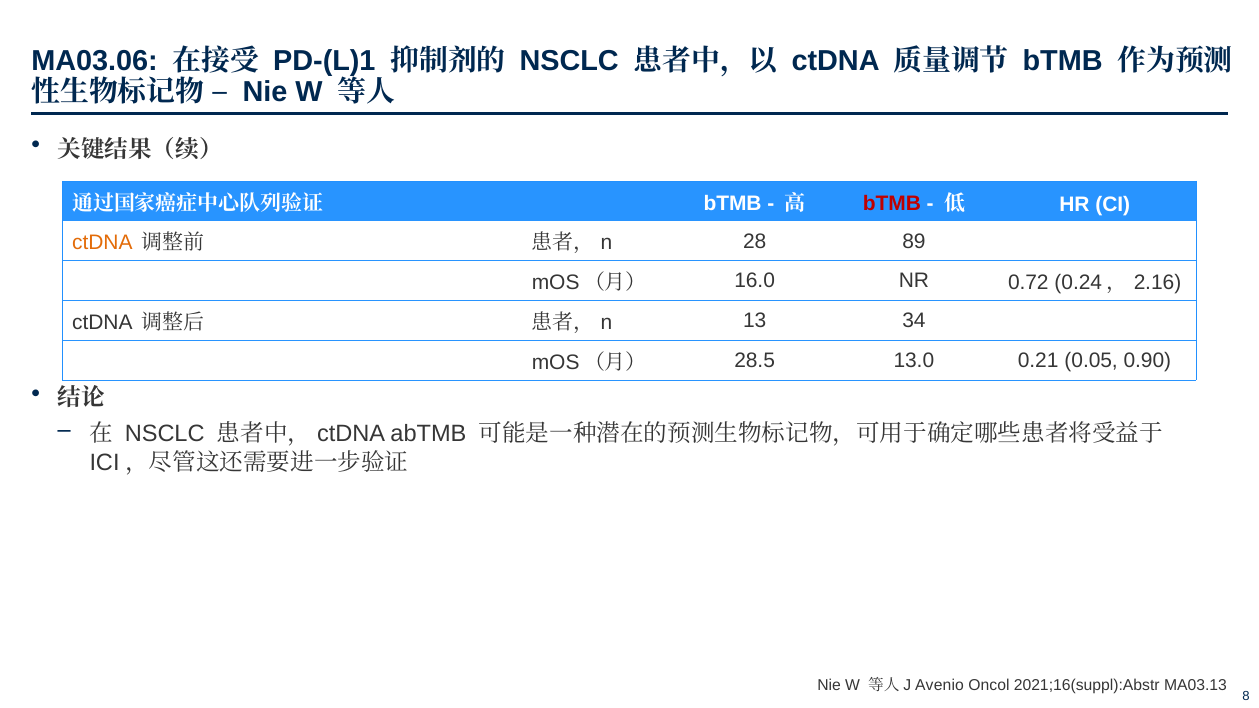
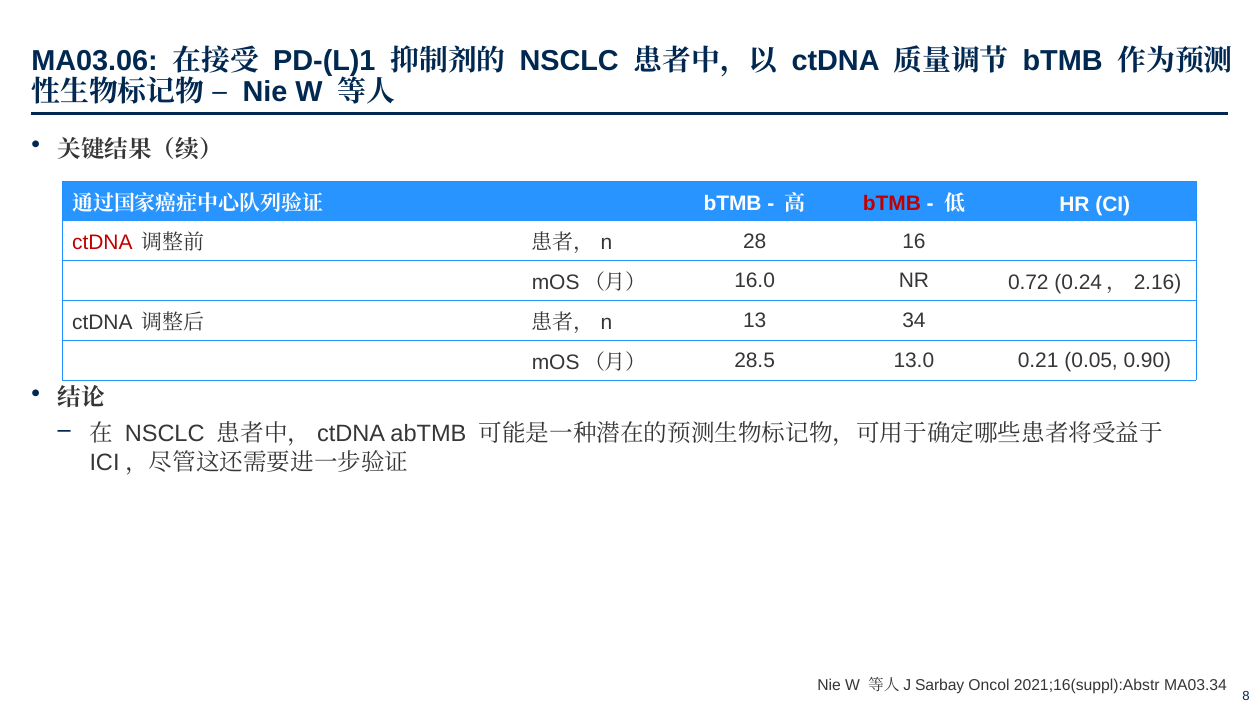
ctDNA at (102, 243) colour: orange -> red
89: 89 -> 16
Avenio: Avenio -> Sarbay
MA03.13: MA03.13 -> MA03.34
